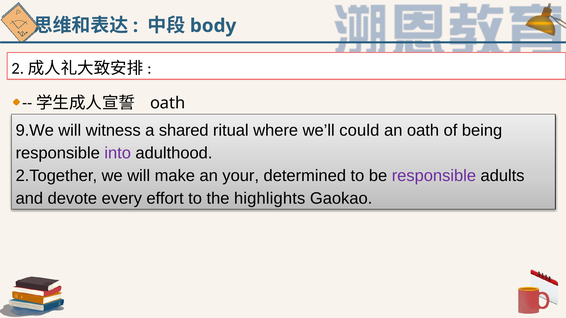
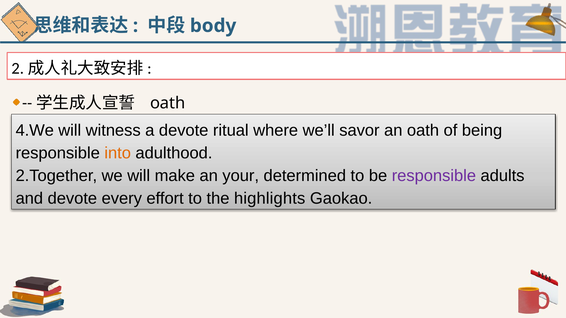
9.We: 9.We -> 4.We
a shared: shared -> devote
could: could -> savor
into colour: purple -> orange
